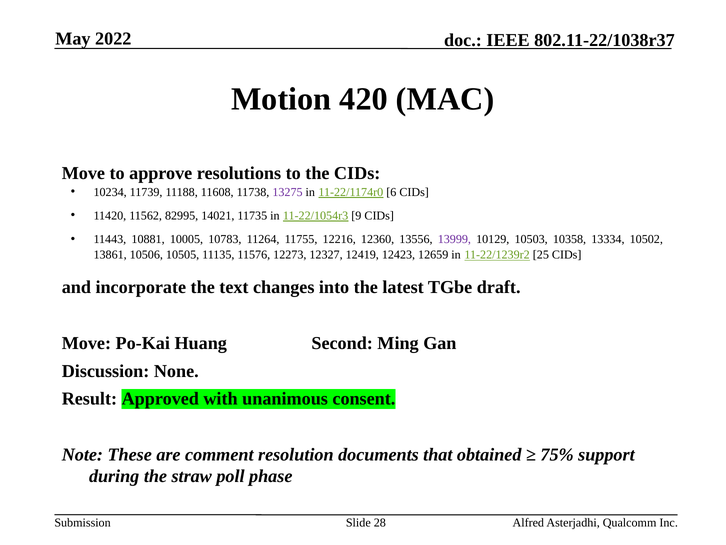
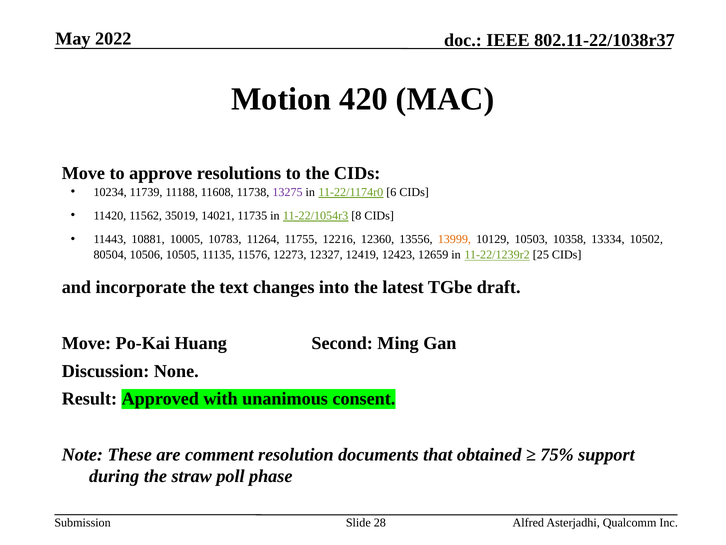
82995: 82995 -> 35019
9: 9 -> 8
13999 colour: purple -> orange
13861: 13861 -> 80504
